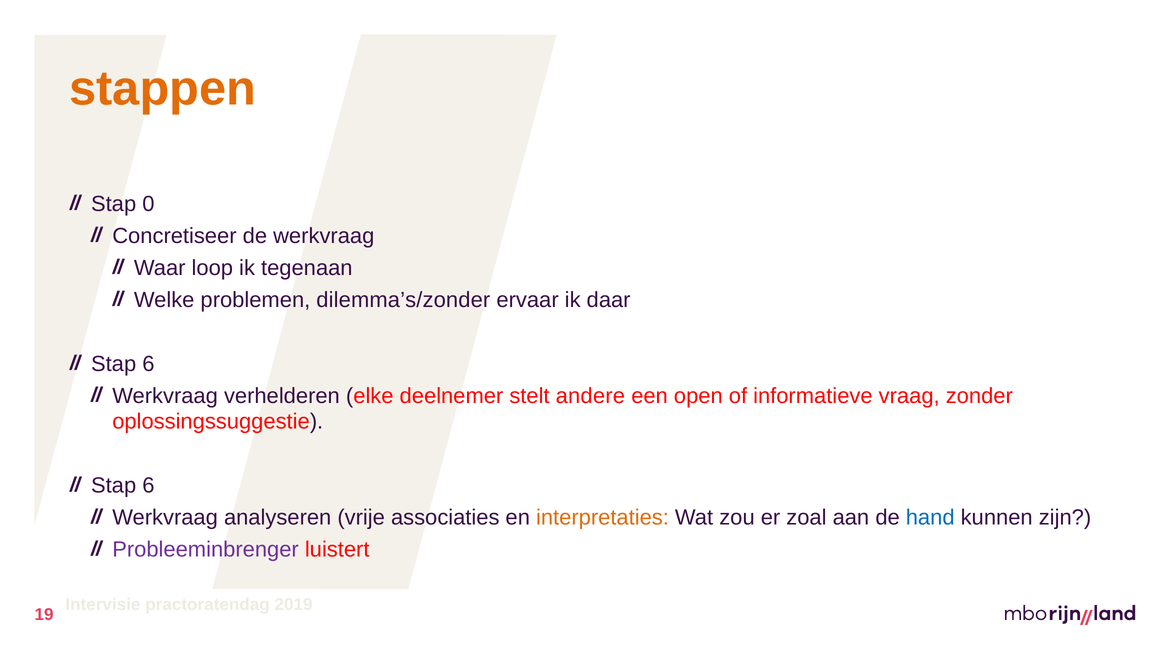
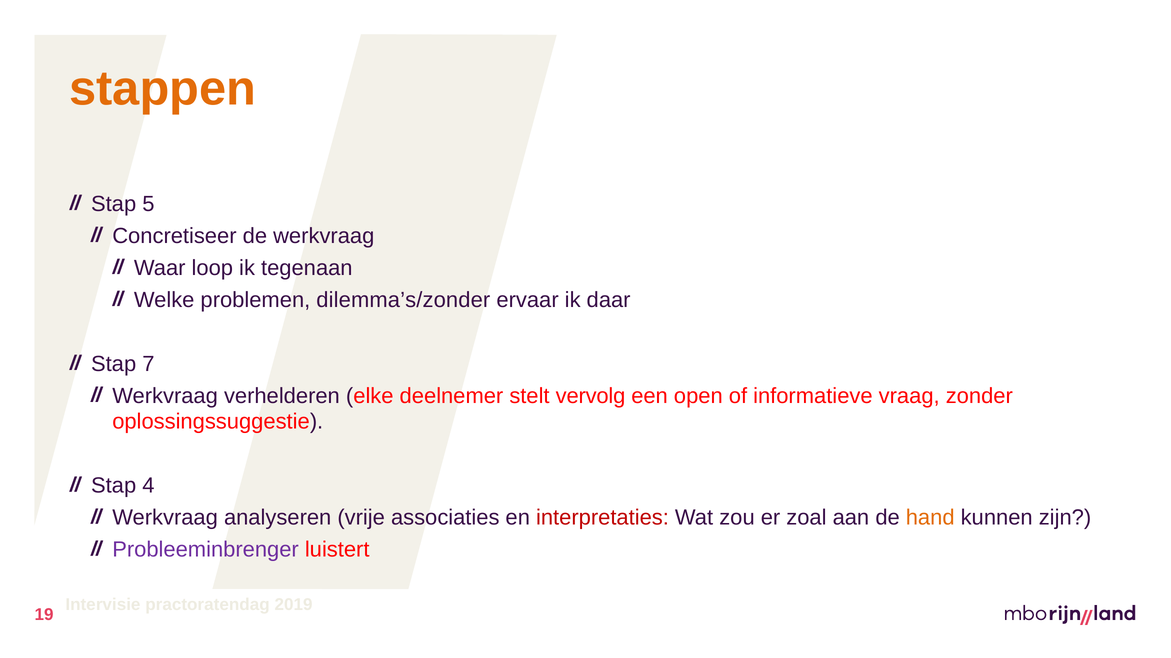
0: 0 -> 5
6 at (148, 364): 6 -> 7
andere: andere -> vervolg
6 at (148, 486): 6 -> 4
interpretaties colour: orange -> red
hand colour: blue -> orange
